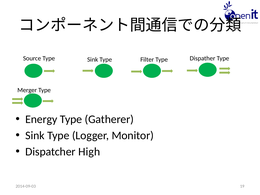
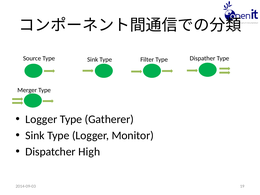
Energy at (41, 119): Energy -> Logger
